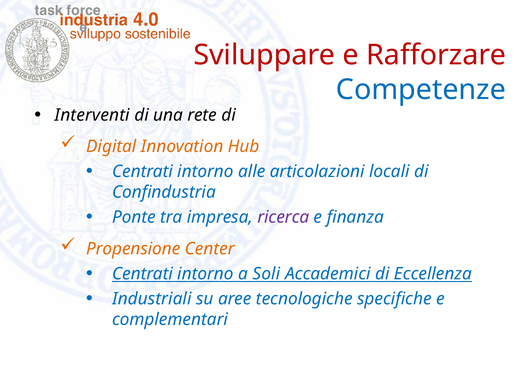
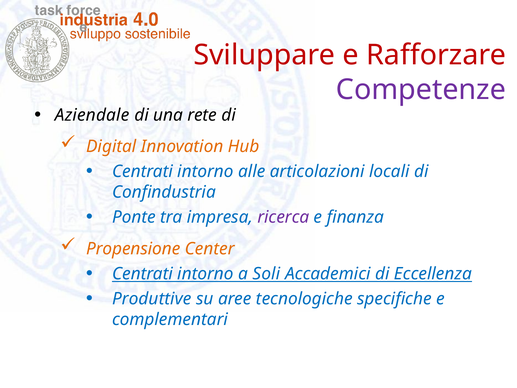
Competenze colour: blue -> purple
Interventi: Interventi -> Aziendale
Industriali: Industriali -> Produttive
